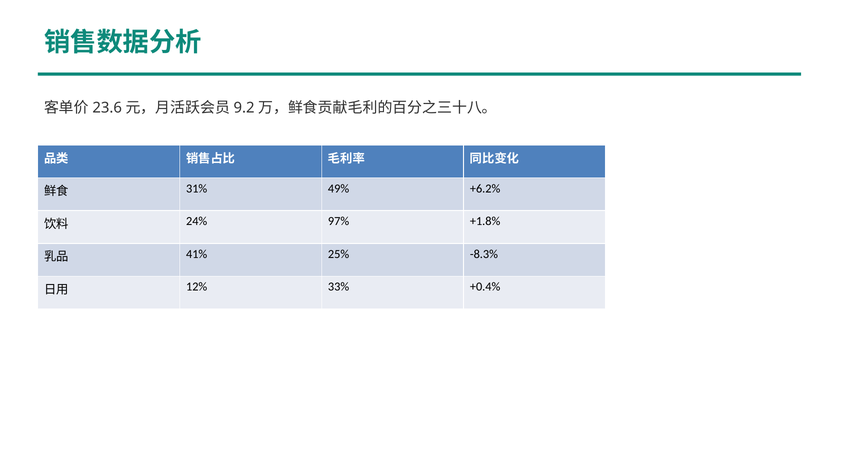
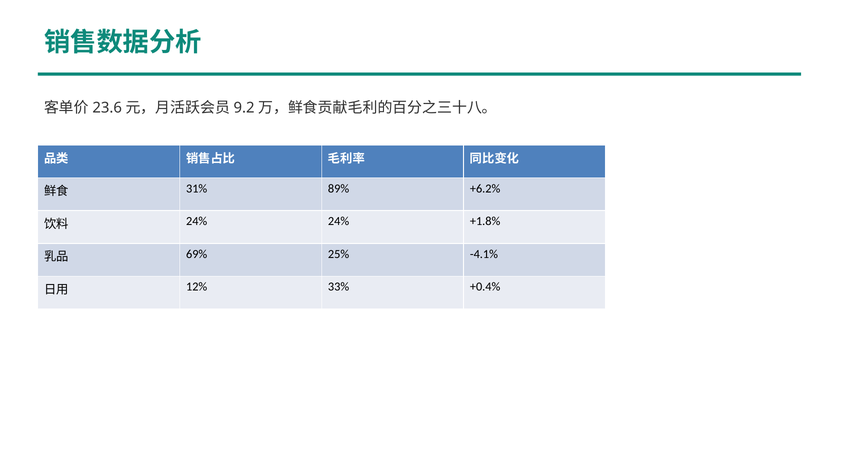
49%: 49% -> 89%
24% 97%: 97% -> 24%
41%: 41% -> 69%
-8.3%: -8.3% -> -4.1%
